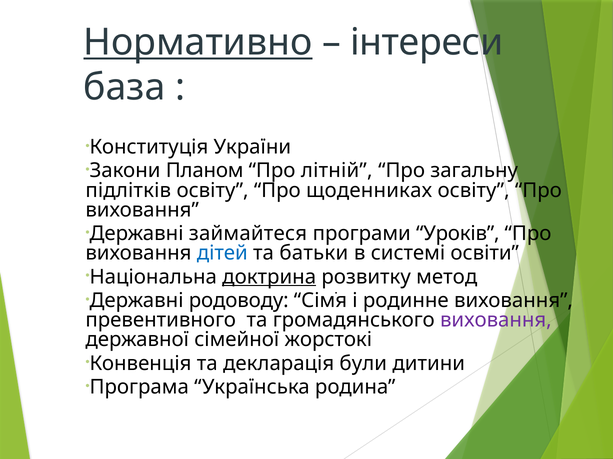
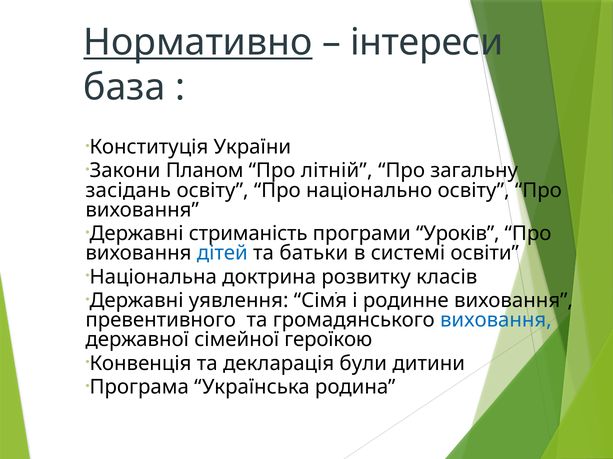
підлітків: підлітків -> засідань
щоденниках: щоденниках -> національно
займайтеся: займайтеся -> стриманість
доктрина underline: present -> none
метод: метод -> класів
родоводу: родоводу -> уявлення
виховання at (496, 321) colour: purple -> blue
жорстокі: жорстокі -> героїкою
